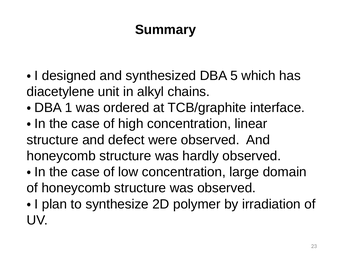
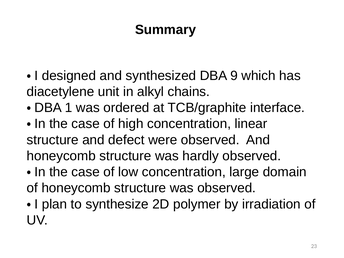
5: 5 -> 9
